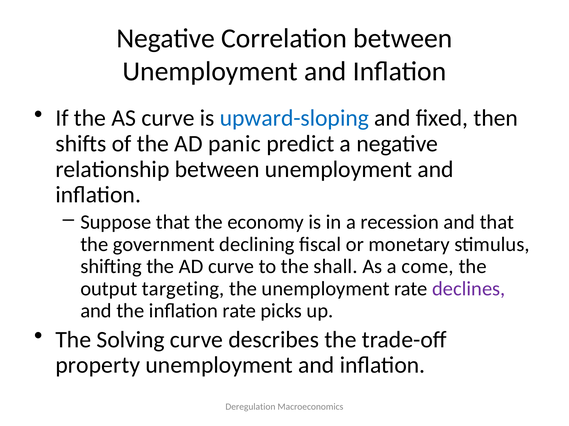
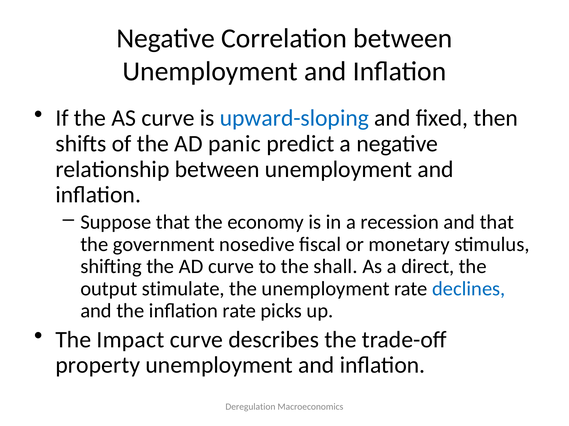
declining: declining -> nosedive
come: come -> direct
targeting: targeting -> stimulate
declines colour: purple -> blue
Solving: Solving -> Impact
